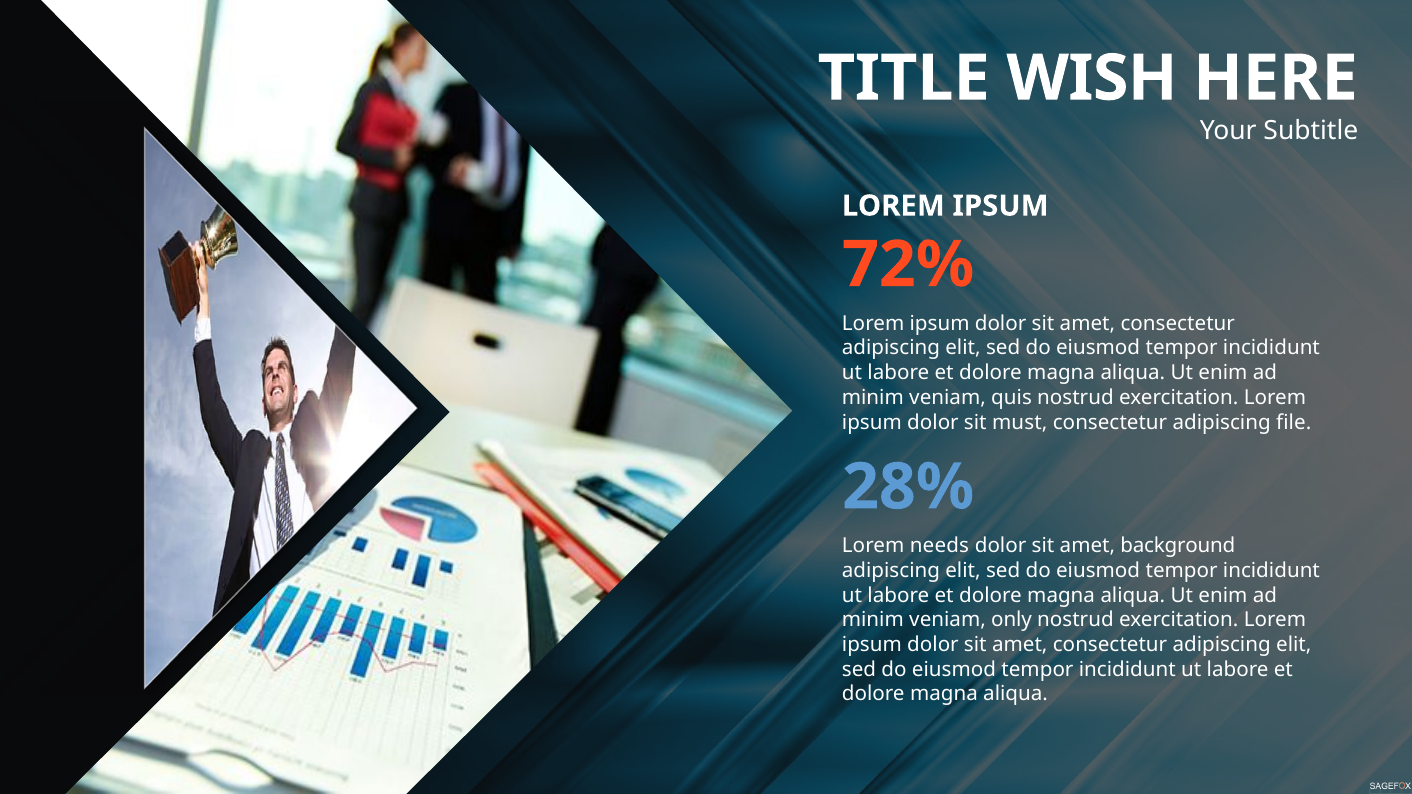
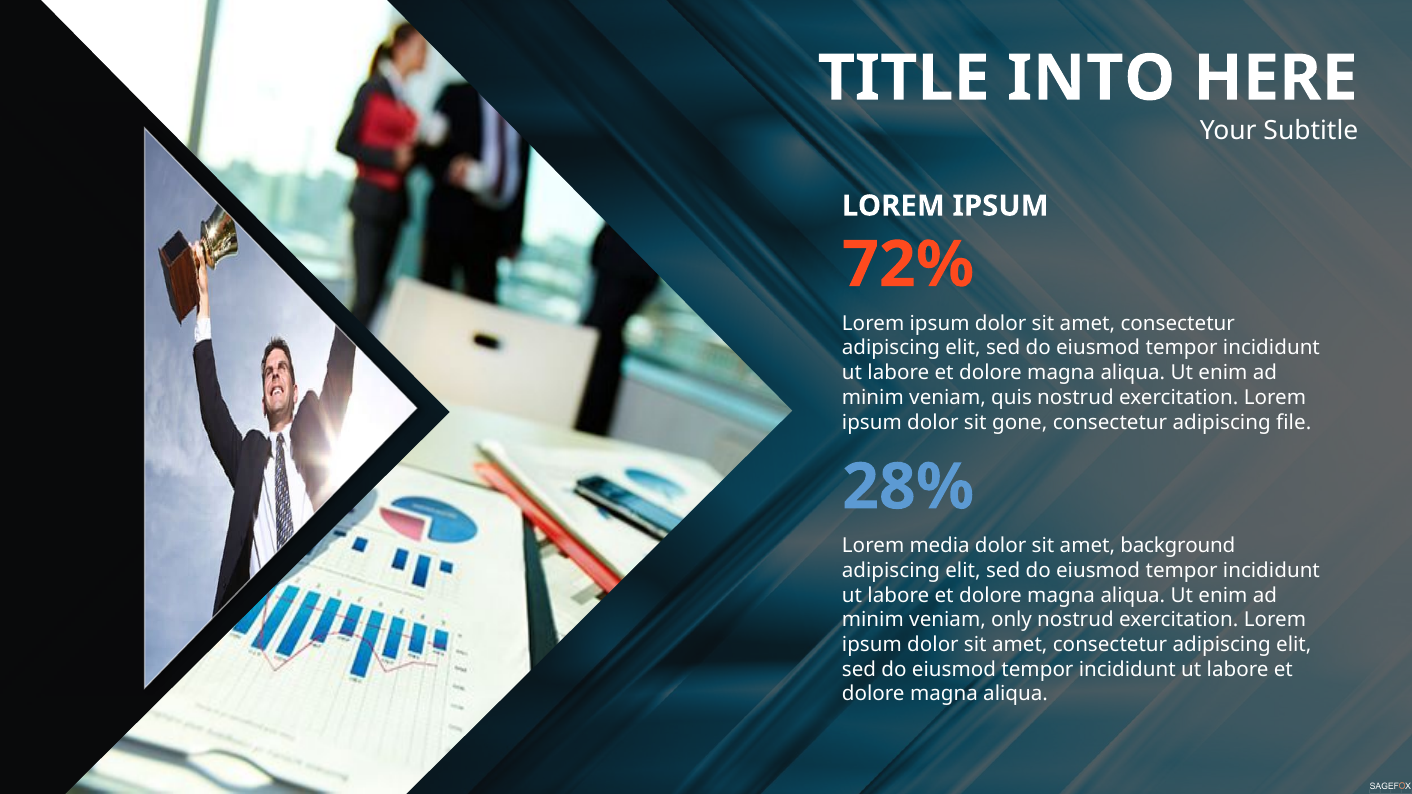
WISH: WISH -> INTO
must: must -> gone
needs: needs -> media
